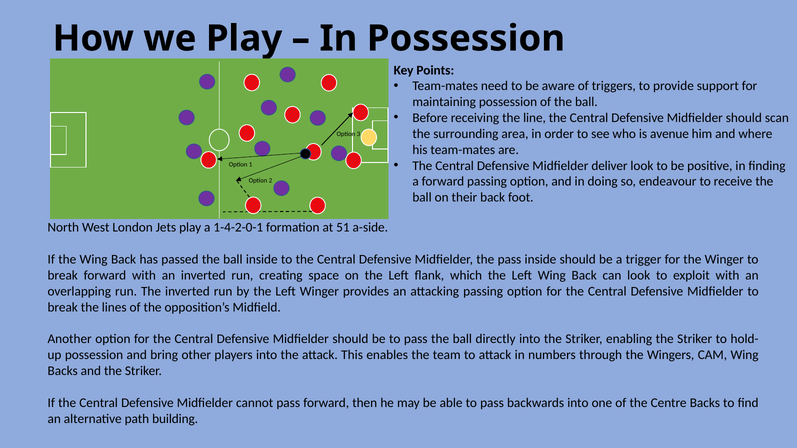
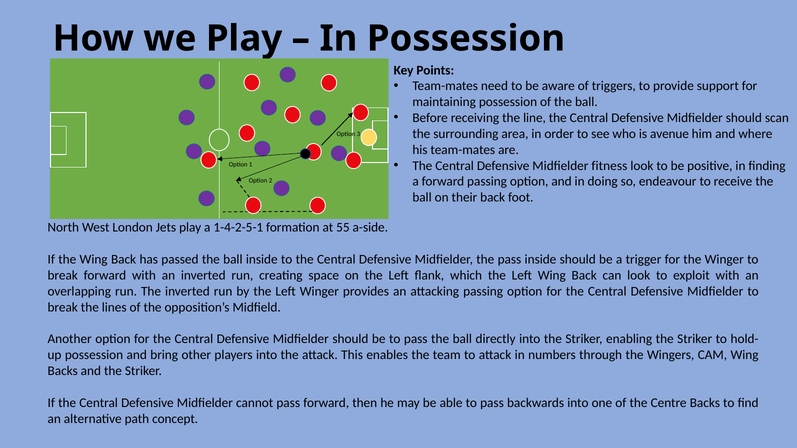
deliver: deliver -> fitness
1-4-2-0-1: 1-4-2-0-1 -> 1-4-2-5-1
51: 51 -> 55
building: building -> concept
